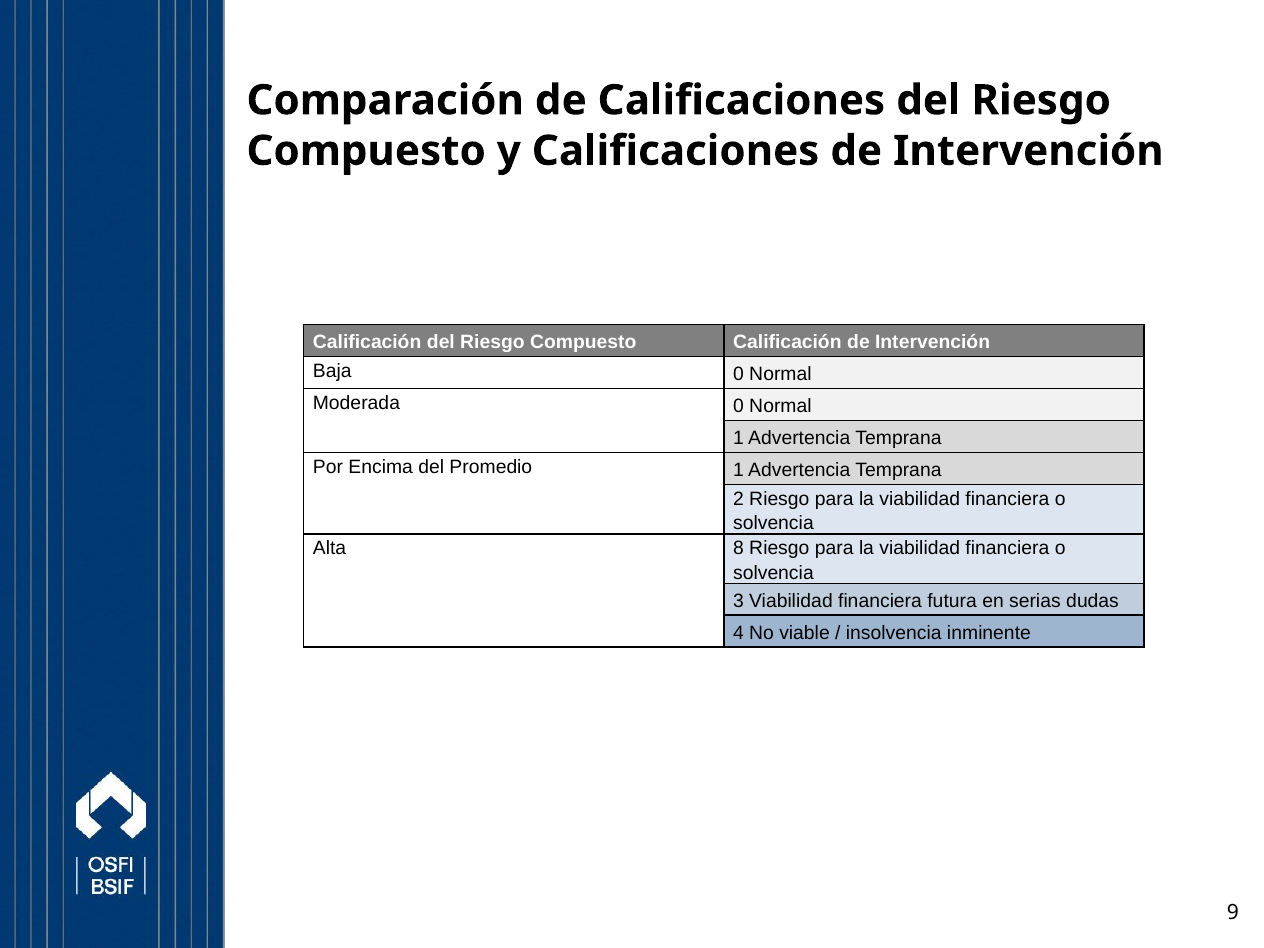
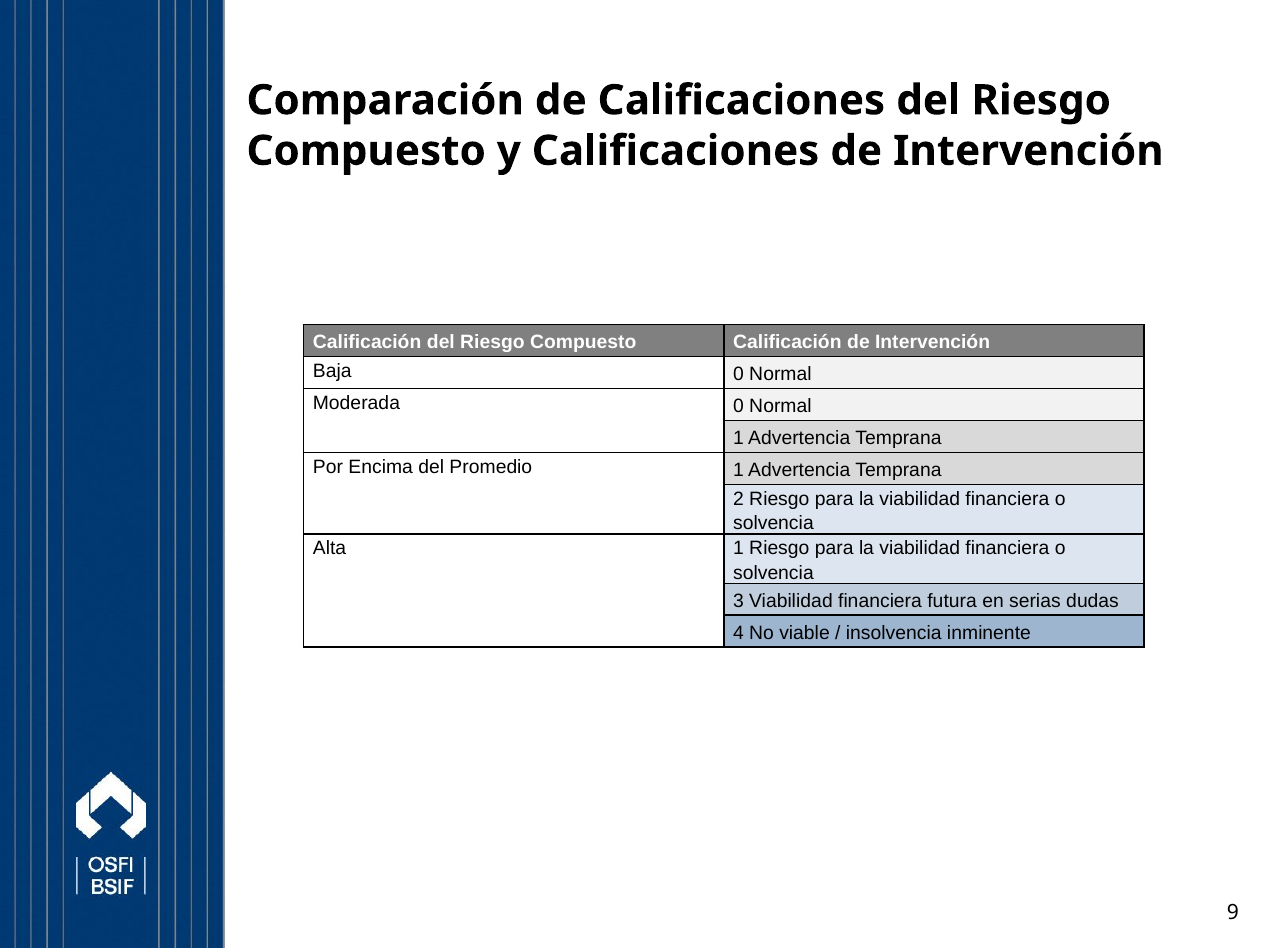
Alta 8: 8 -> 1
